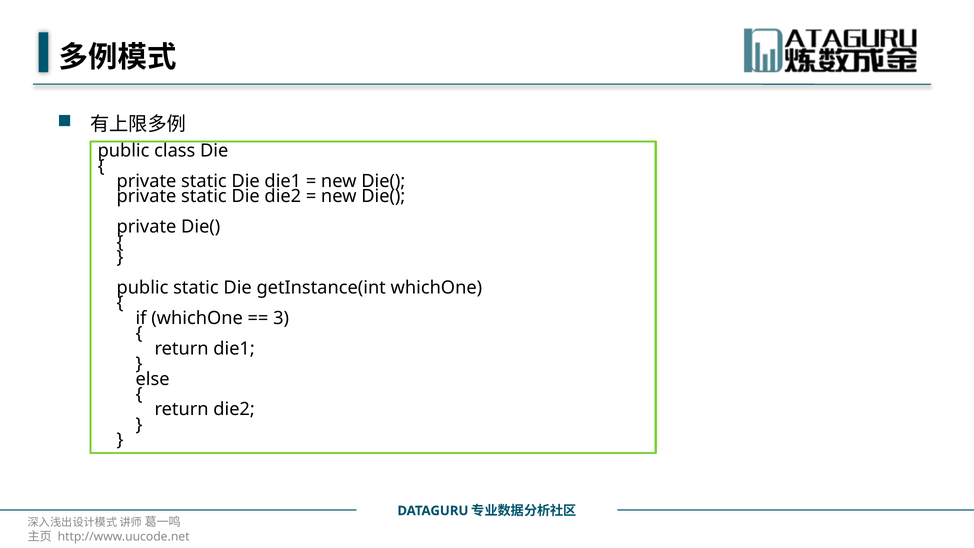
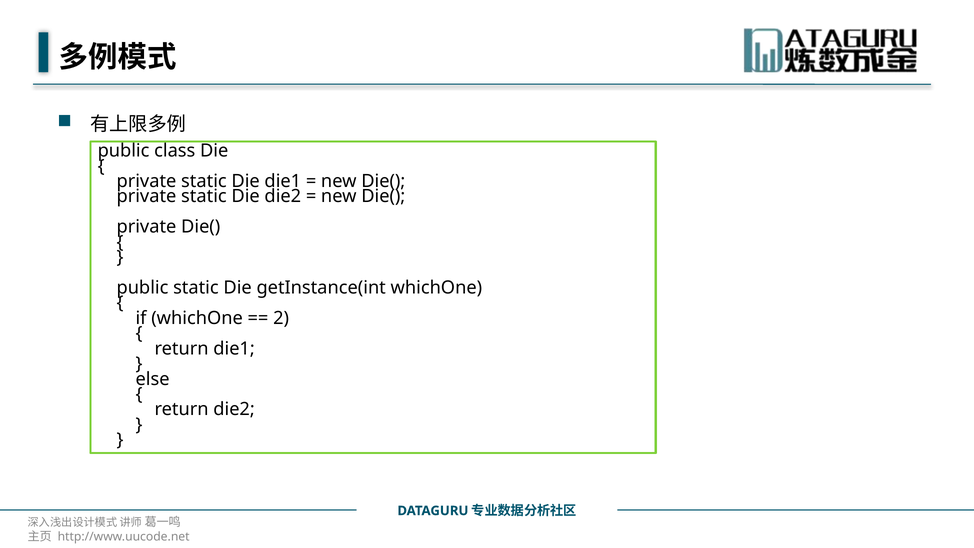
3: 3 -> 2
